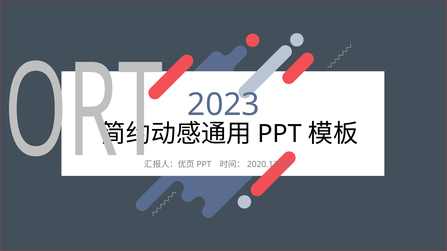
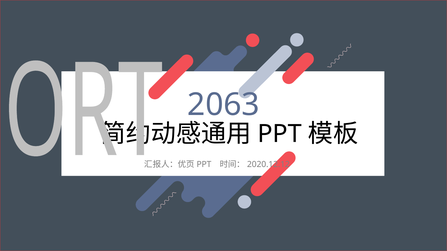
2023: 2023 -> 2063
